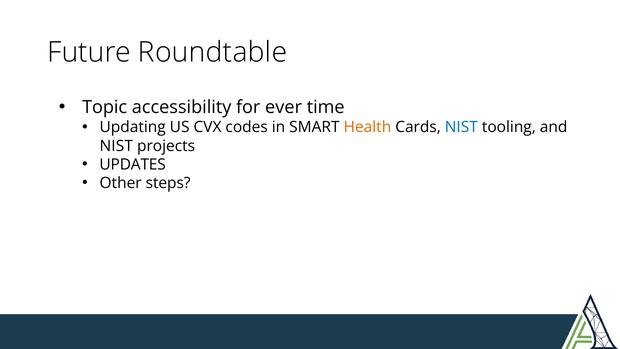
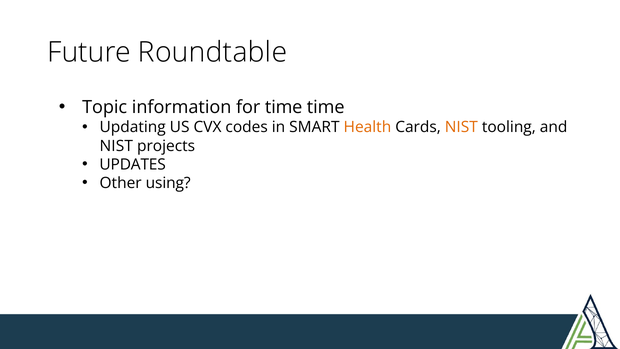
accessibility: accessibility -> information
for ever: ever -> time
NIST at (461, 127) colour: blue -> orange
steps: steps -> using
